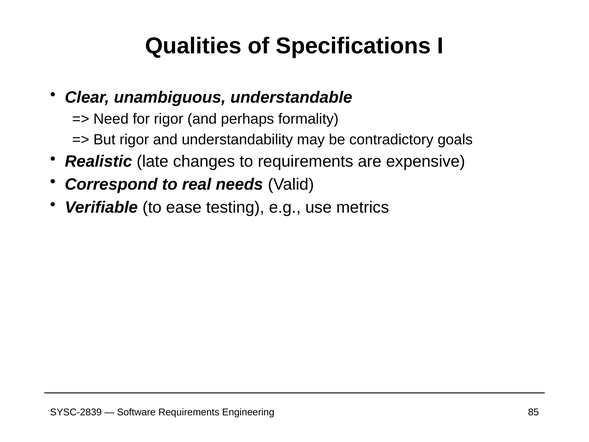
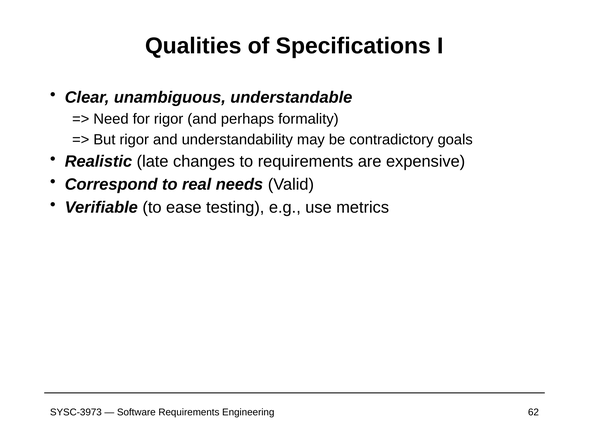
SYSC-2839: SYSC-2839 -> SYSC-3973
85: 85 -> 62
